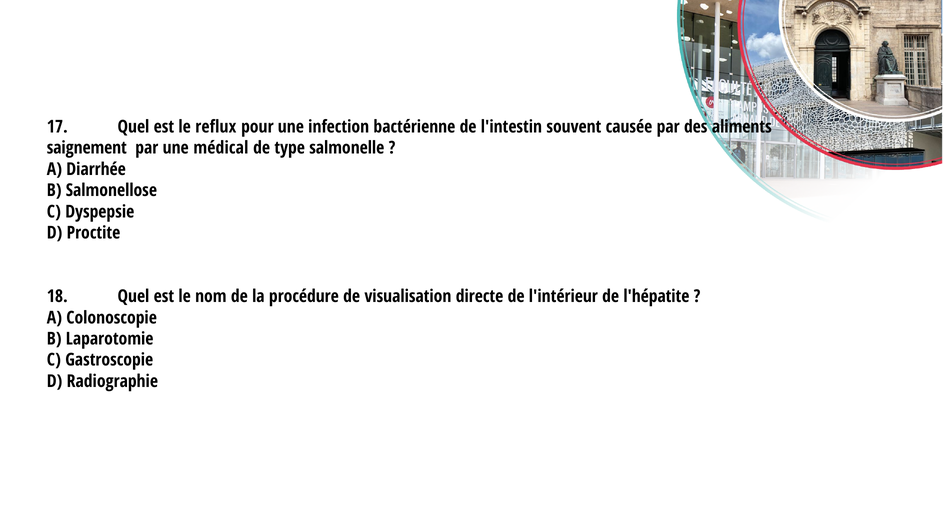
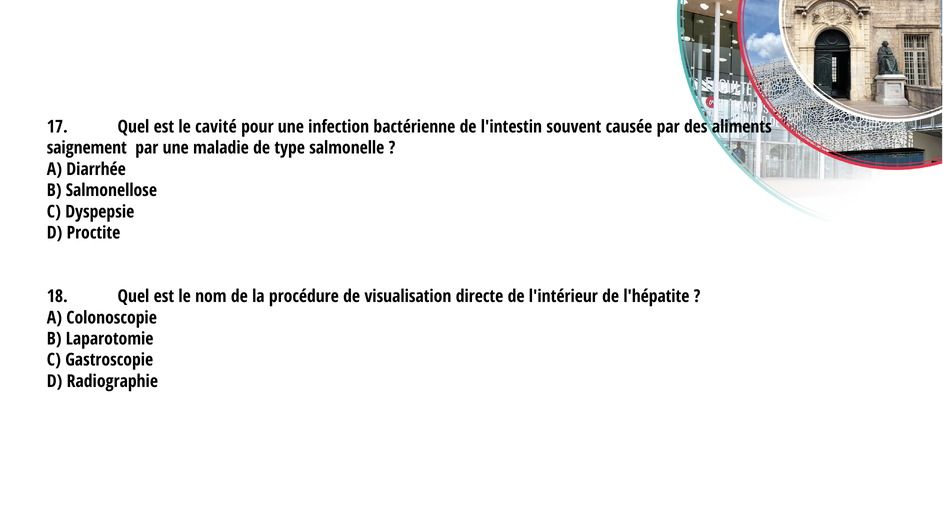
reflux: reflux -> cavité
médical: médical -> maladie
